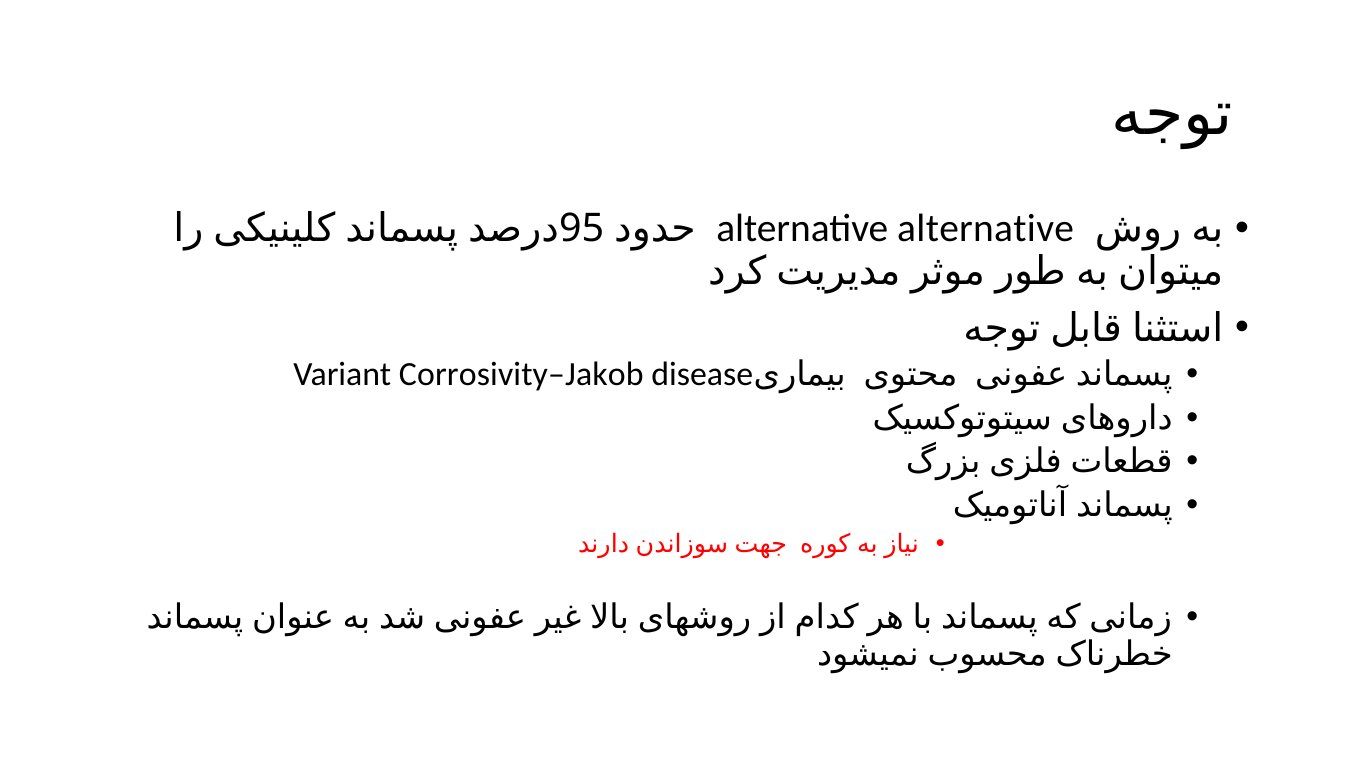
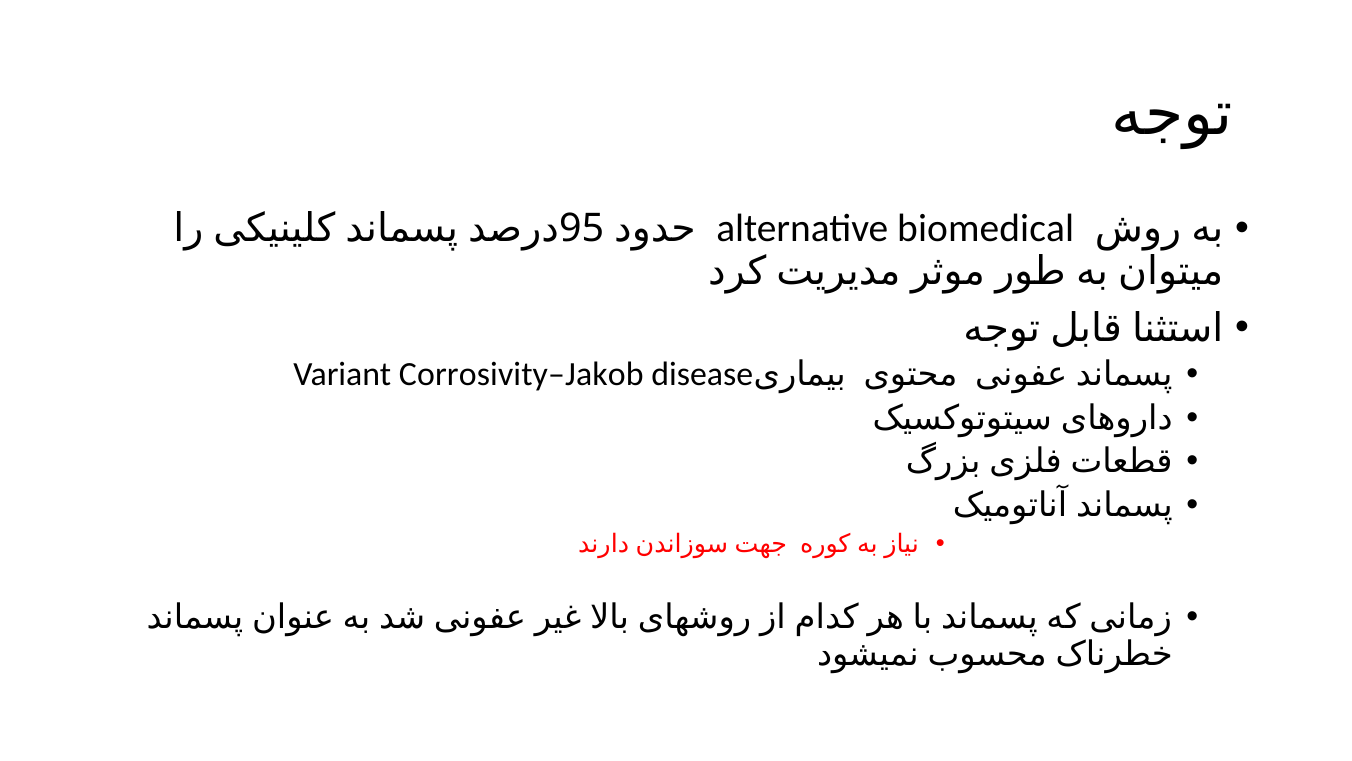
alternative alternative: alternative -> biomedical
